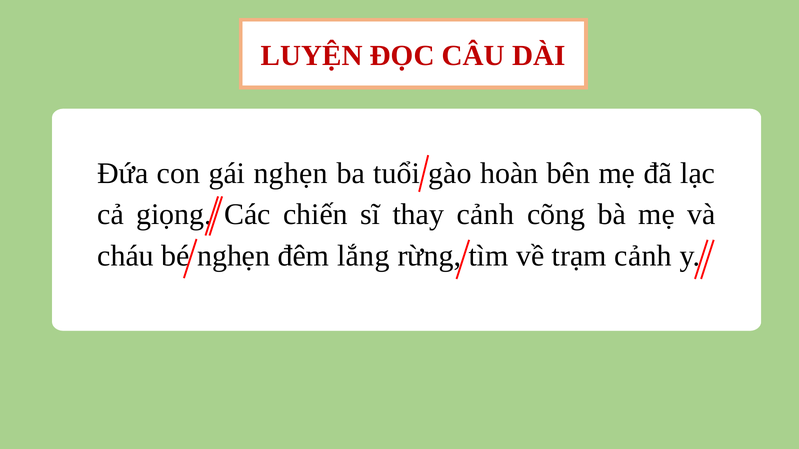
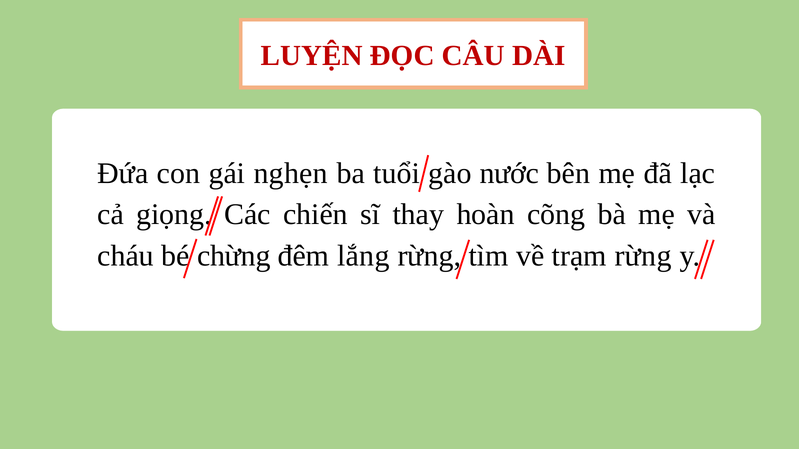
hoàn: hoàn -> nước
thay cảnh: cảnh -> hoàn
bé nghẹn: nghẹn -> chừng
trạm cảnh: cảnh -> rừng
